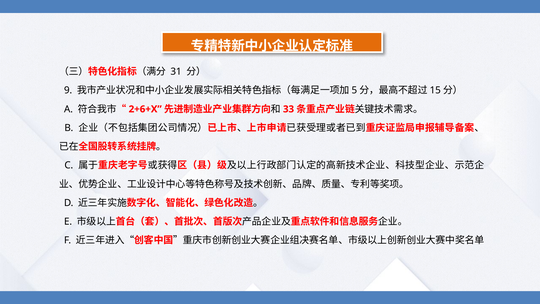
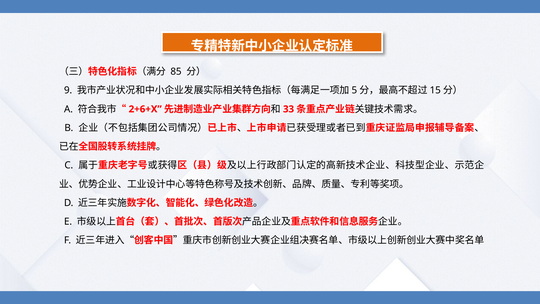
31: 31 -> 85
